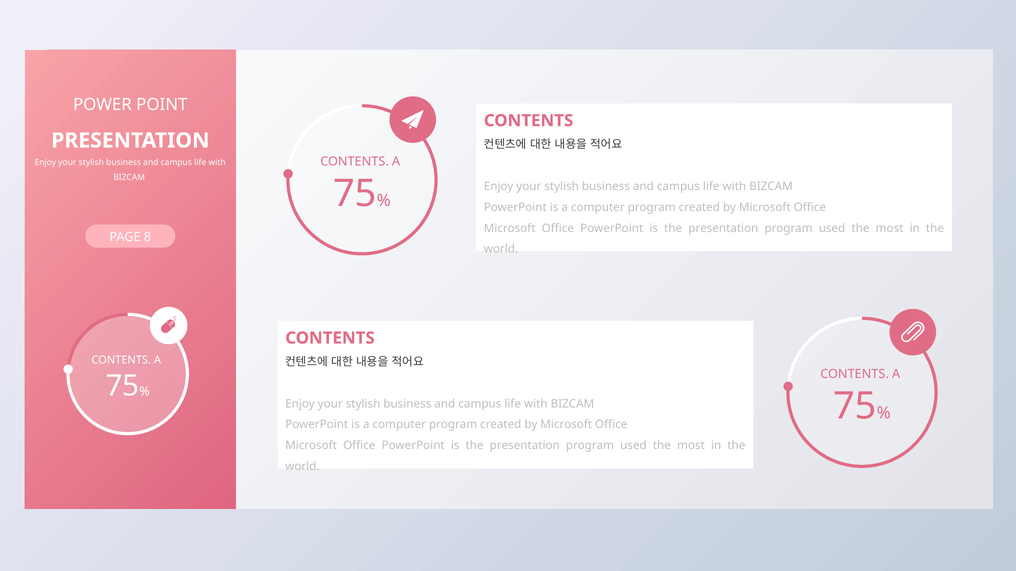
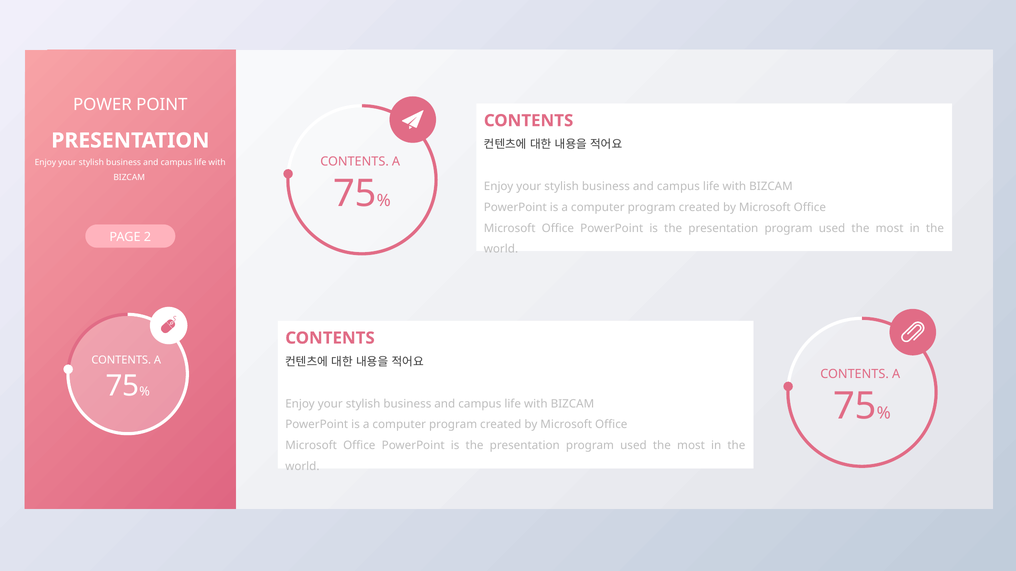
8: 8 -> 2
